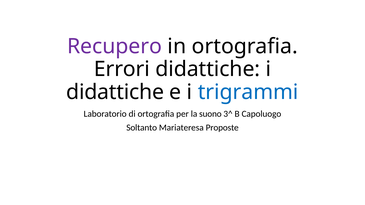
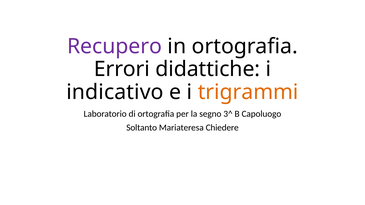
didattiche at (115, 92): didattiche -> indicativo
trigrammi colour: blue -> orange
suono: suono -> segno
Proposte: Proposte -> Chiedere
